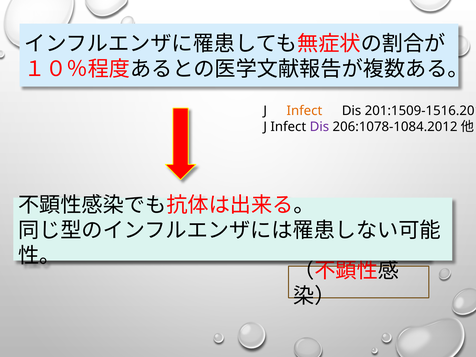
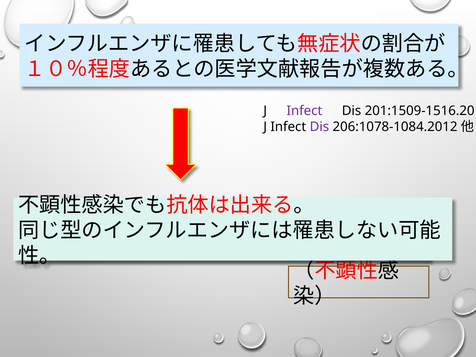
Infect at (304, 111) colour: orange -> purple
